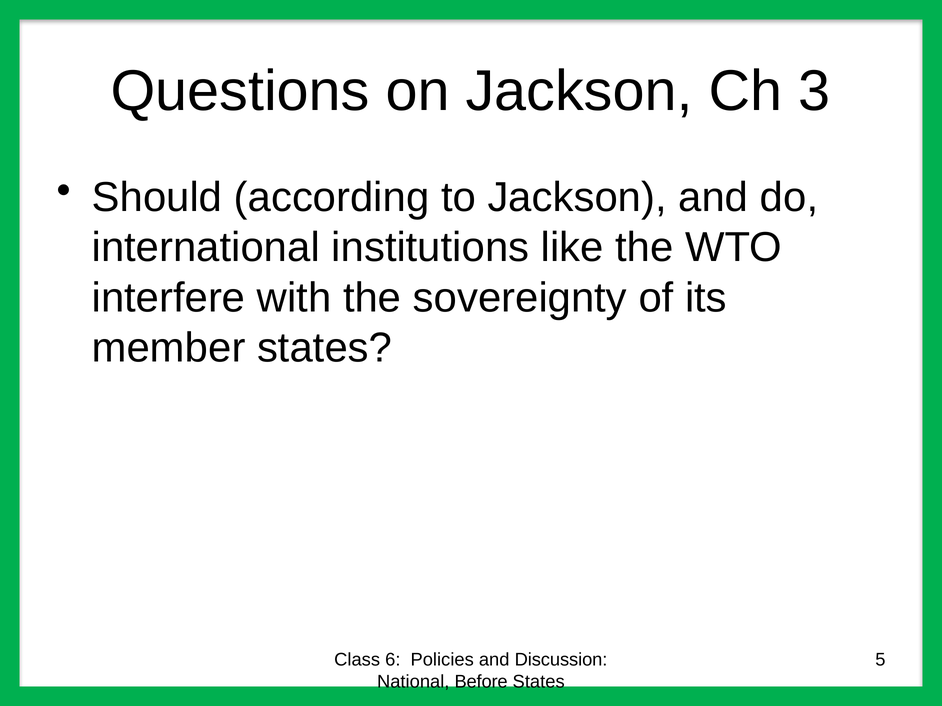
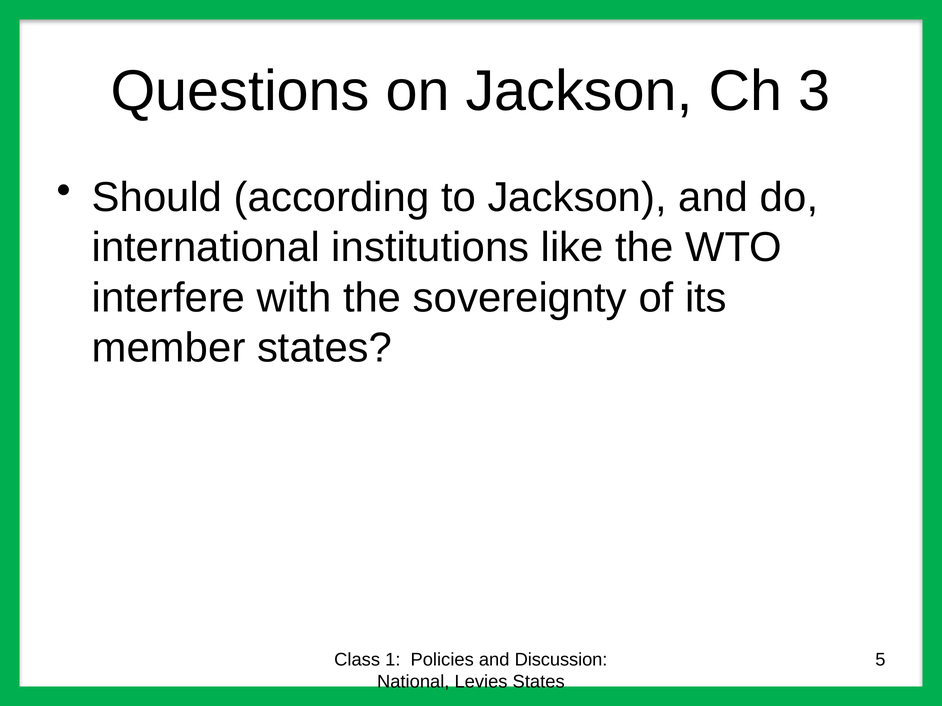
6: 6 -> 1
Before: Before -> Levies
